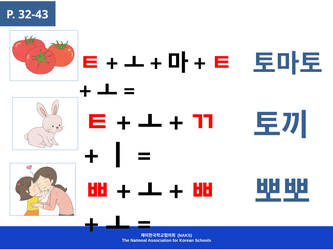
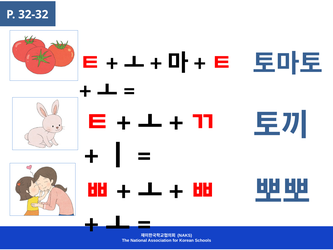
32-43: 32-43 -> 32-32
